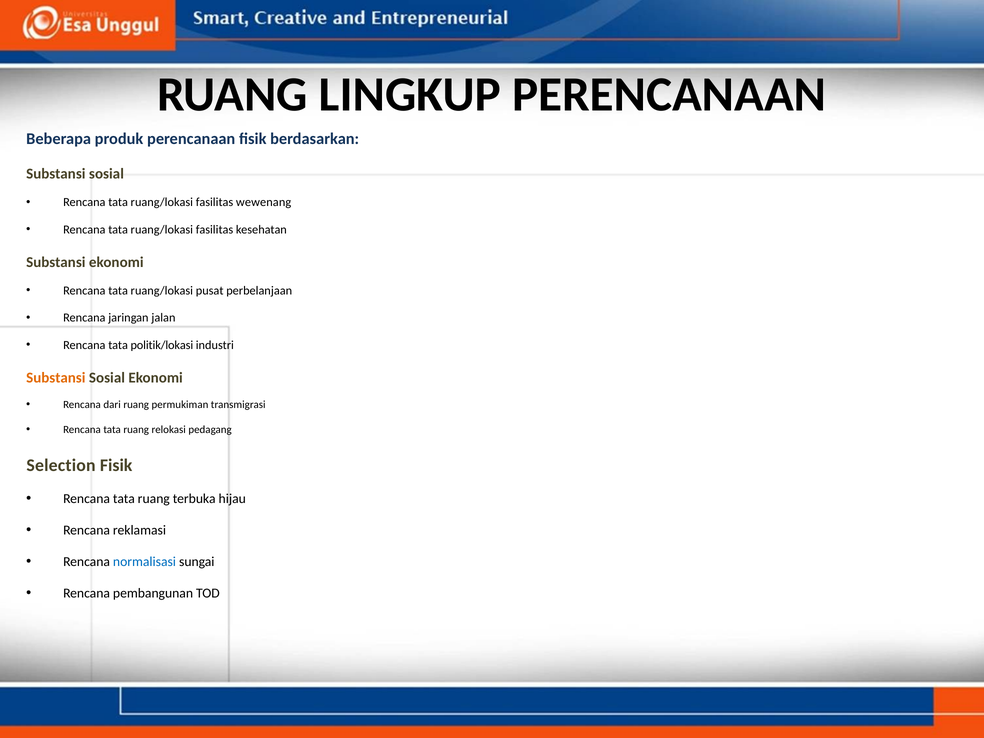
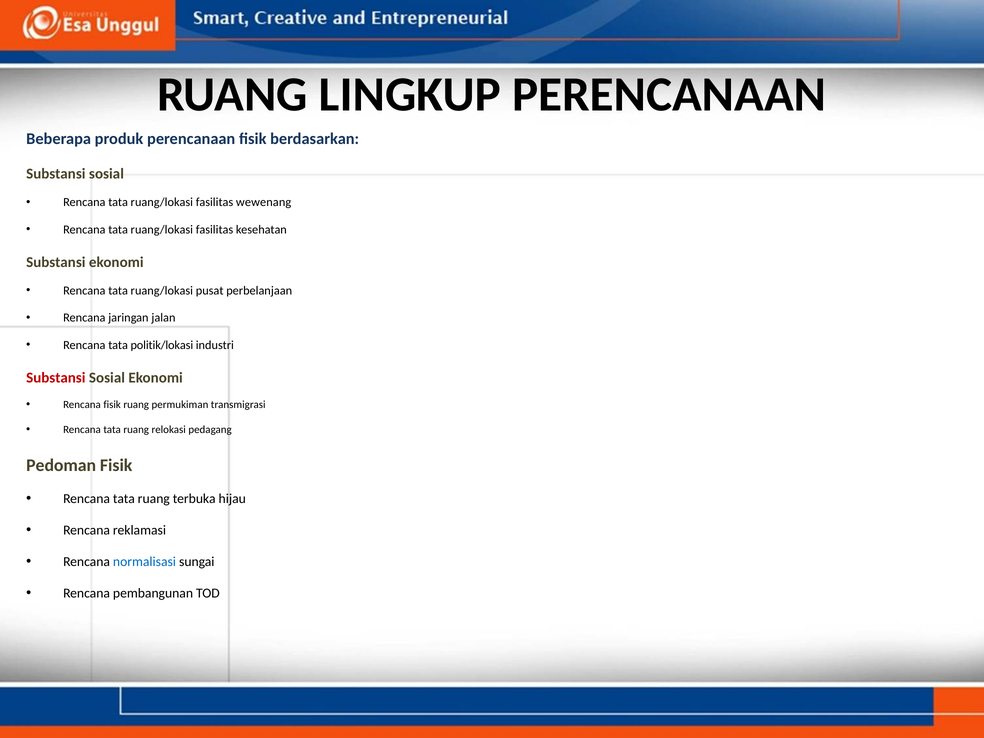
Substansi at (56, 378) colour: orange -> red
Rencana dari: dari -> fisik
Selection: Selection -> Pedoman
